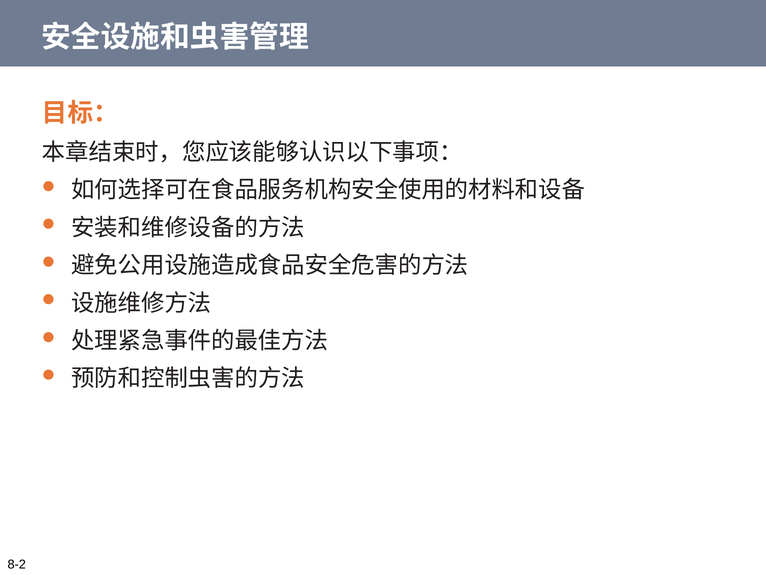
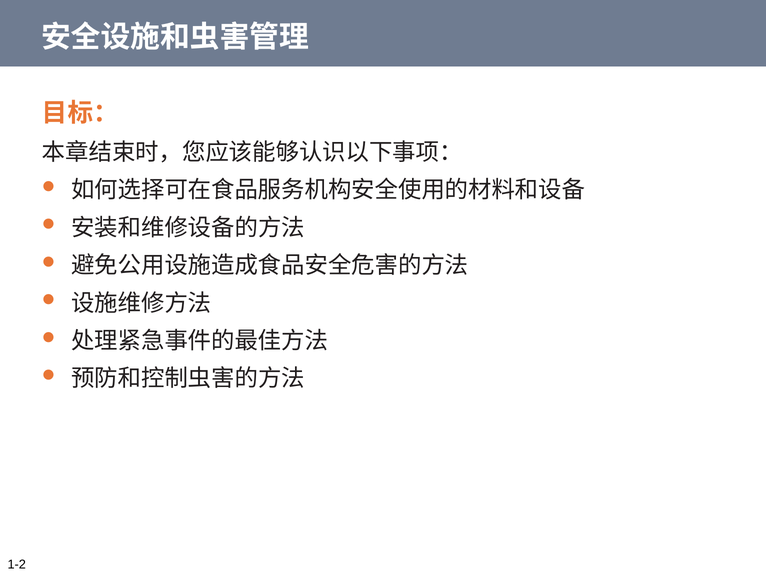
8-2: 8-2 -> 1-2
